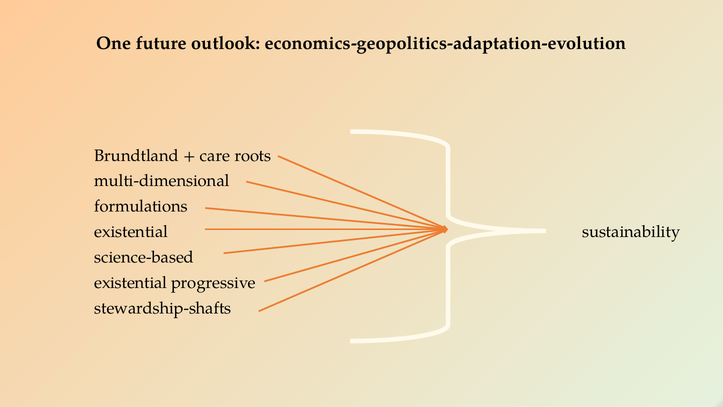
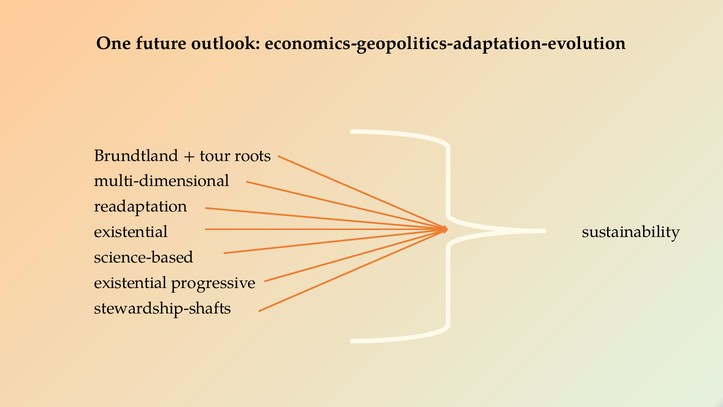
care: care -> tour
formulations: formulations -> readaptation
